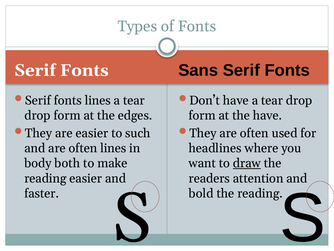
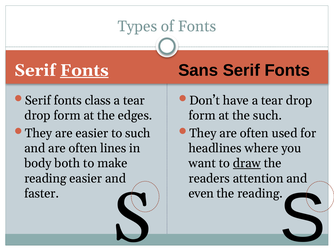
Fonts at (84, 70) underline: none -> present
fonts lines: lines -> class
the have: have -> such
bold: bold -> even
